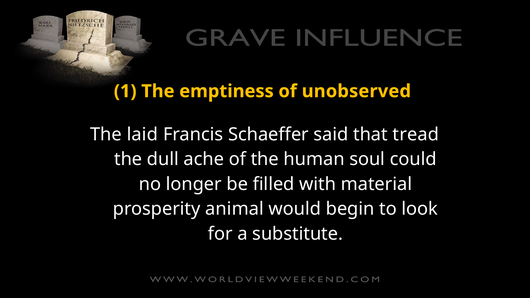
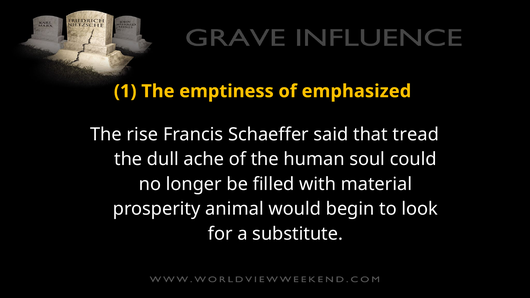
unobserved: unobserved -> emphasized
laid: laid -> rise
